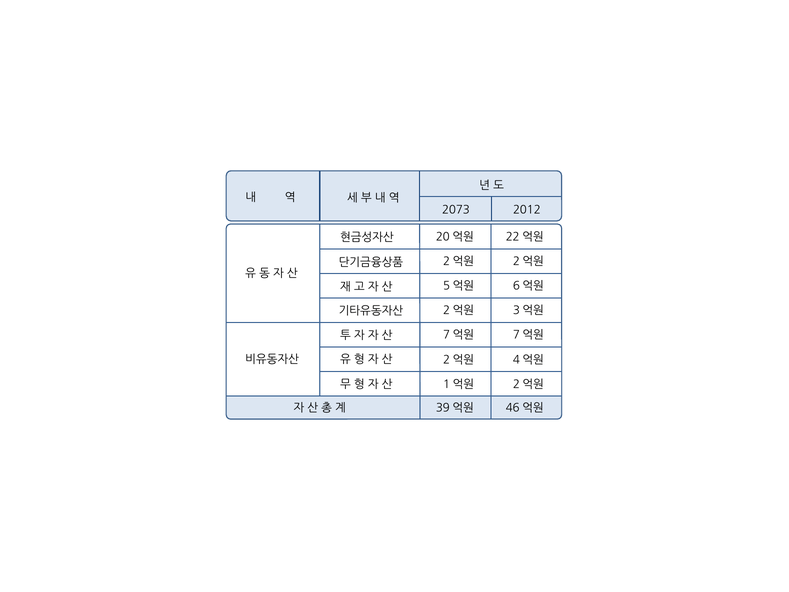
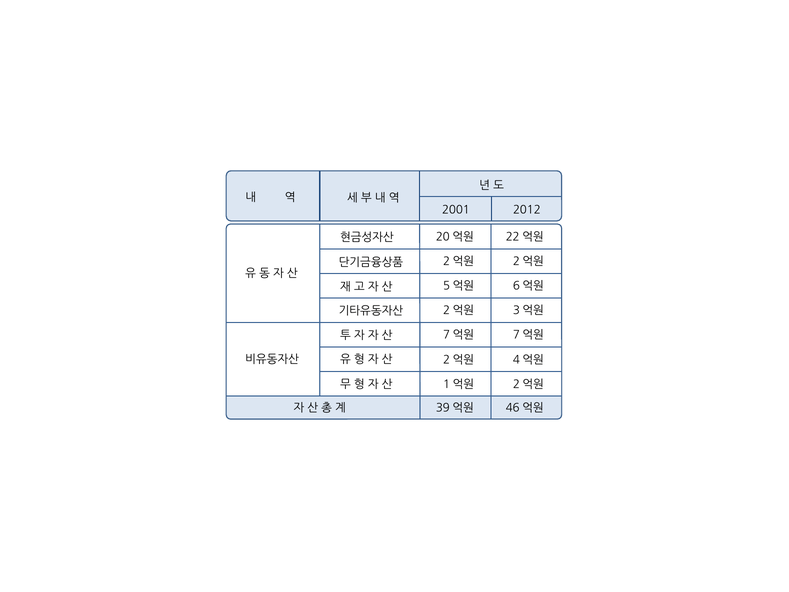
2073: 2073 -> 2001
